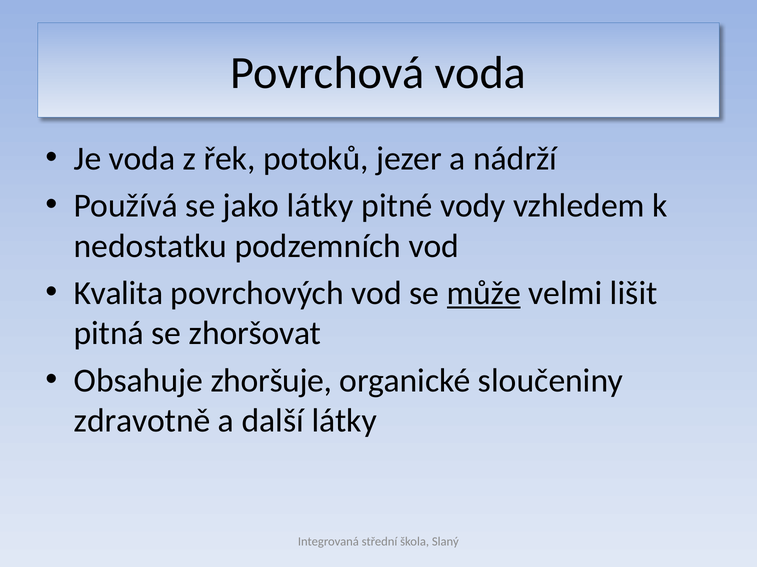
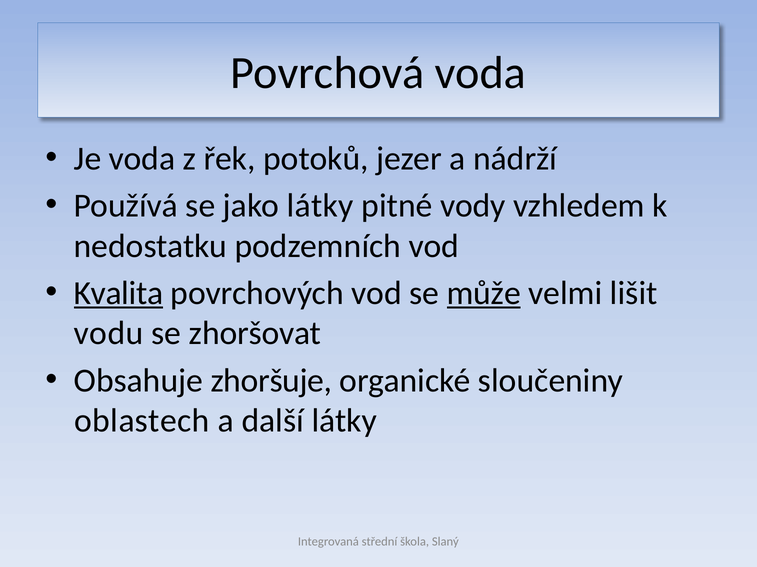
Kvalita underline: none -> present
pitná: pitná -> vodu
zdravotně: zdravotně -> oblastech
